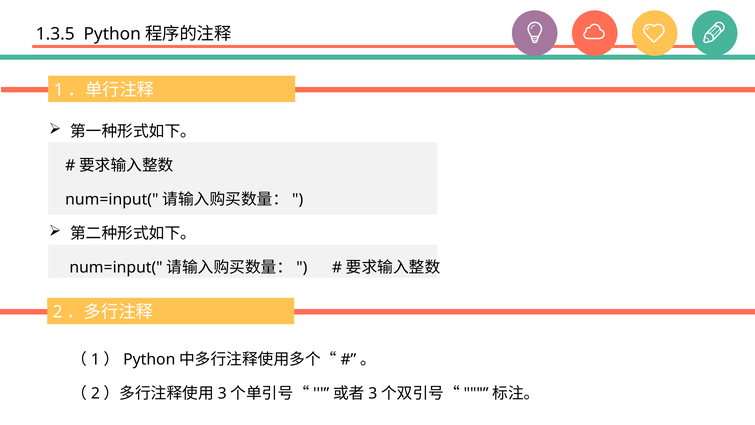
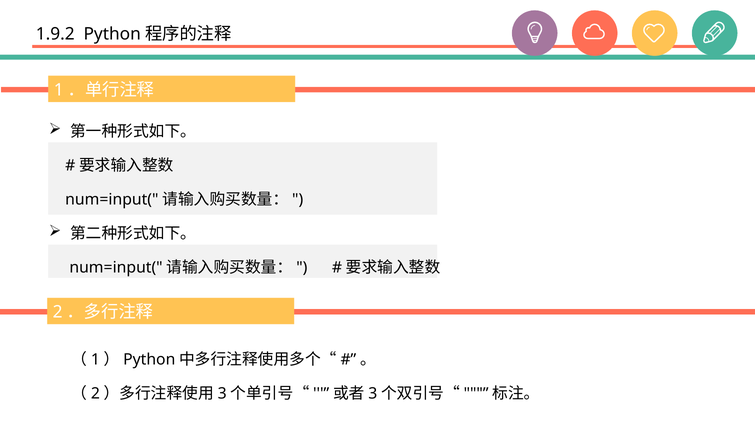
1.3.5: 1.3.5 -> 1.9.2
